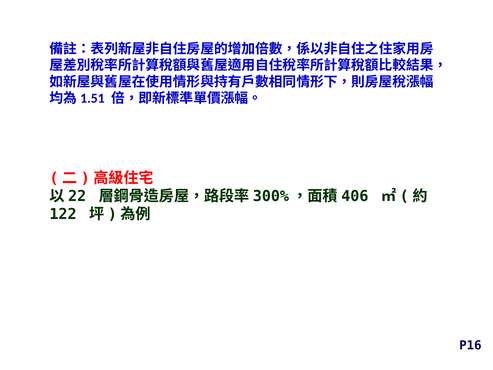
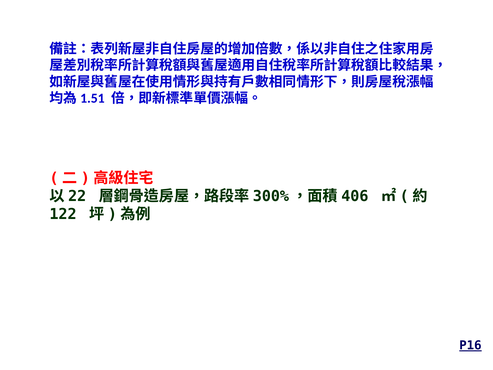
P16 underline: none -> present
